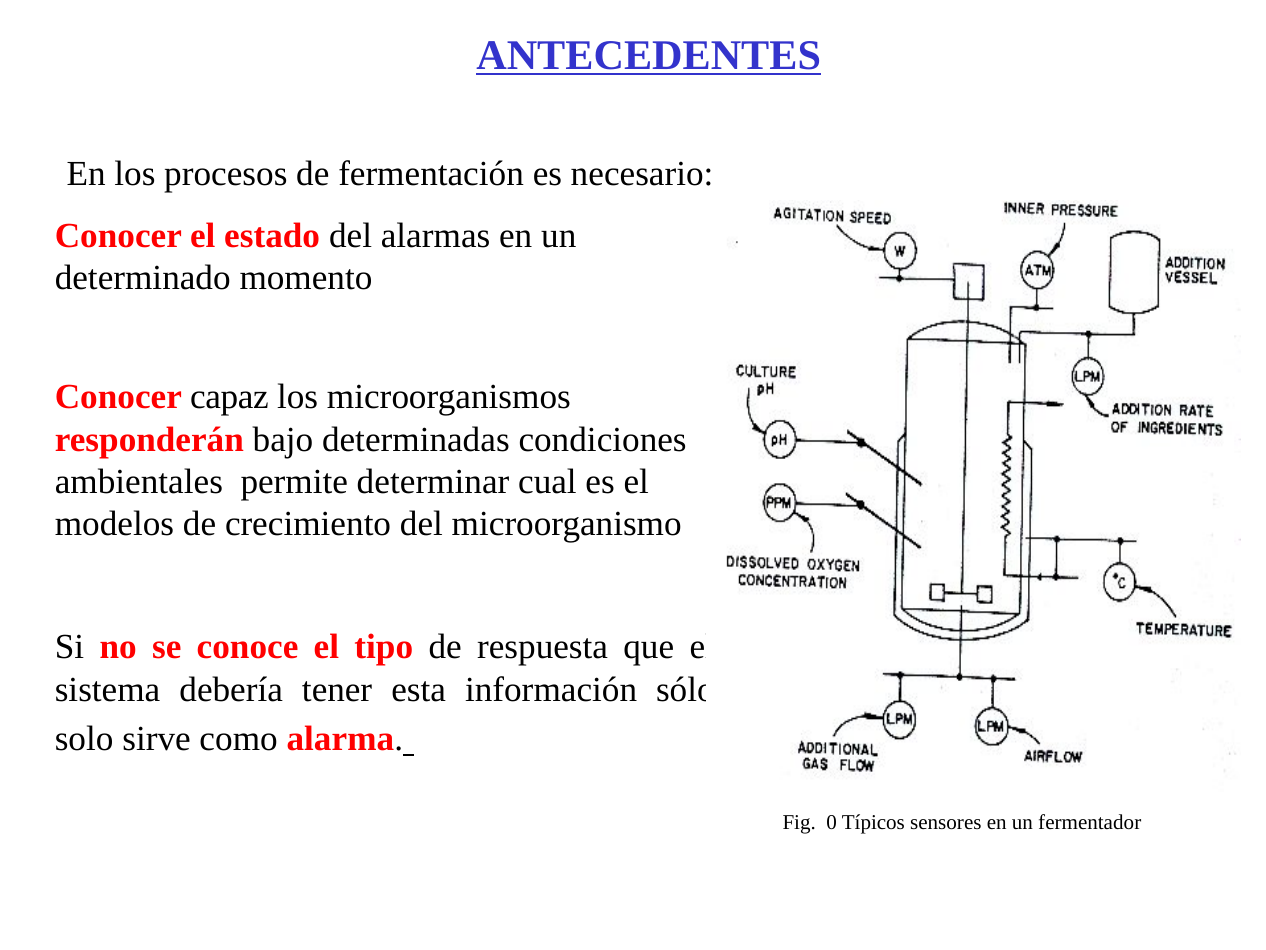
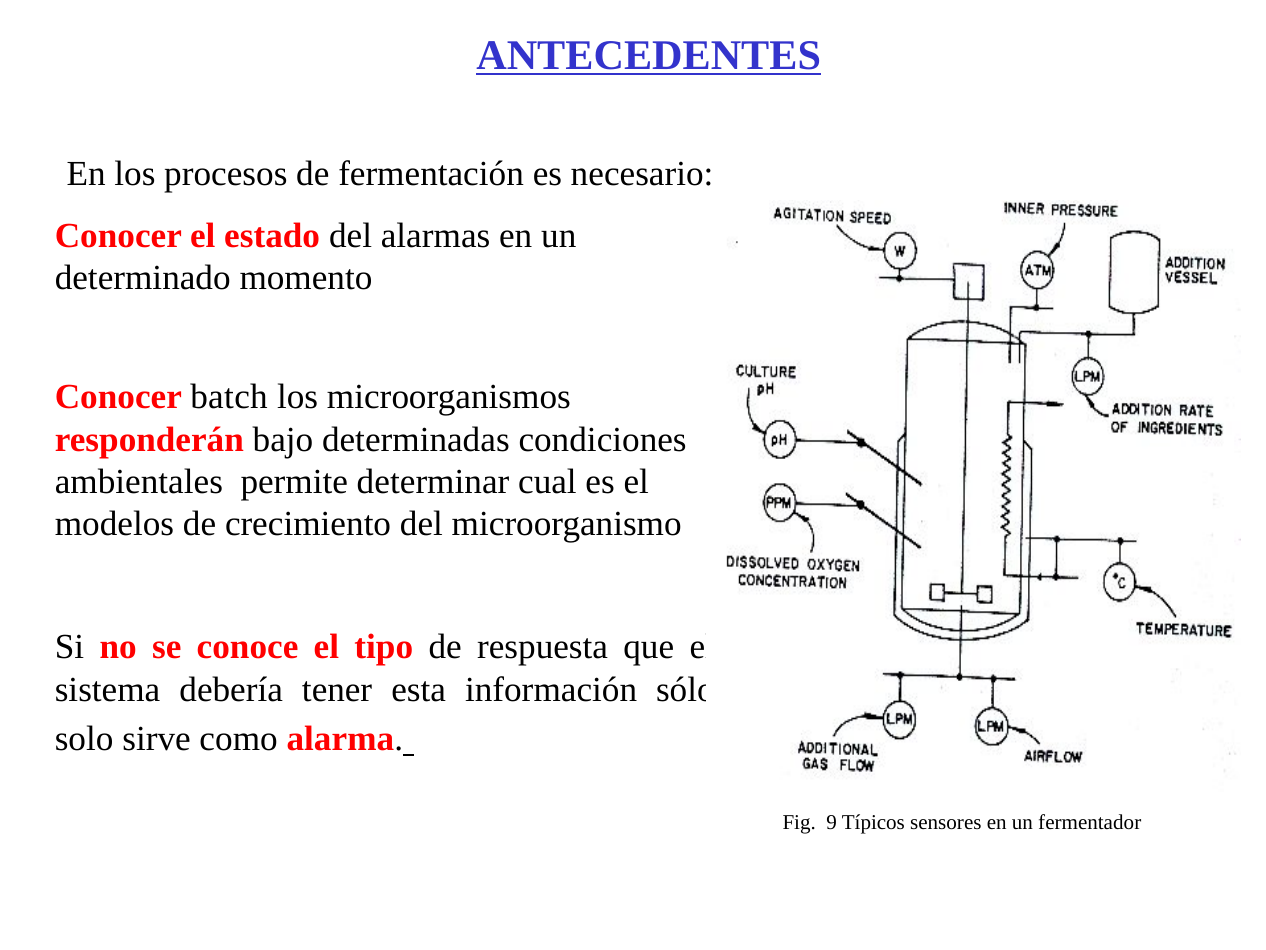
capaz: capaz -> batch
0: 0 -> 9
